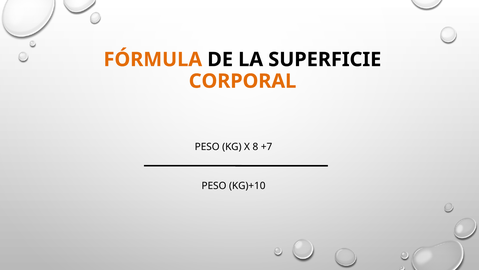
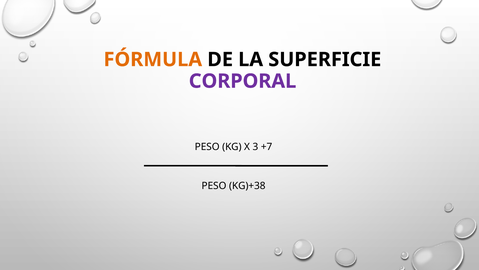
CORPORAL colour: orange -> purple
8: 8 -> 3
KG)+10: KG)+10 -> KG)+38
